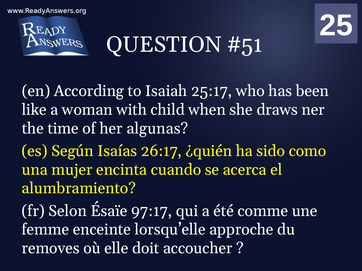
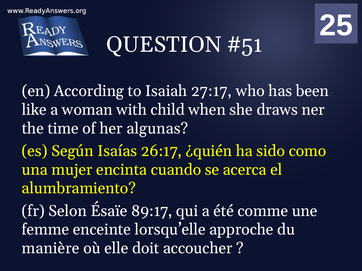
25:17: 25:17 -> 27:17
97:17: 97:17 -> 89:17
removes: removes -> manière
